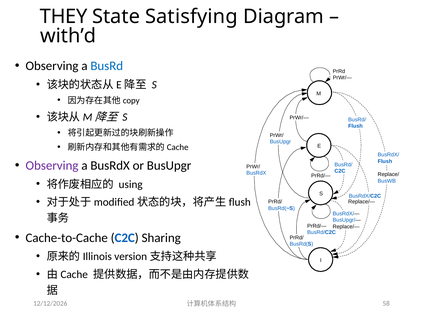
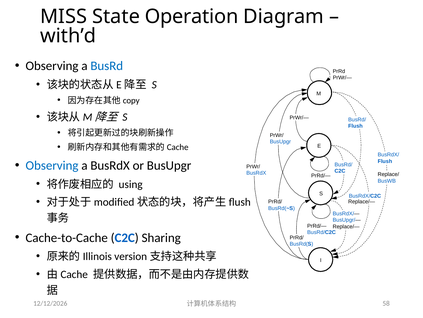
THEY: THEY -> MISS
Satisfying: Satisfying -> Operation
Observing at (52, 165) colour: purple -> blue
